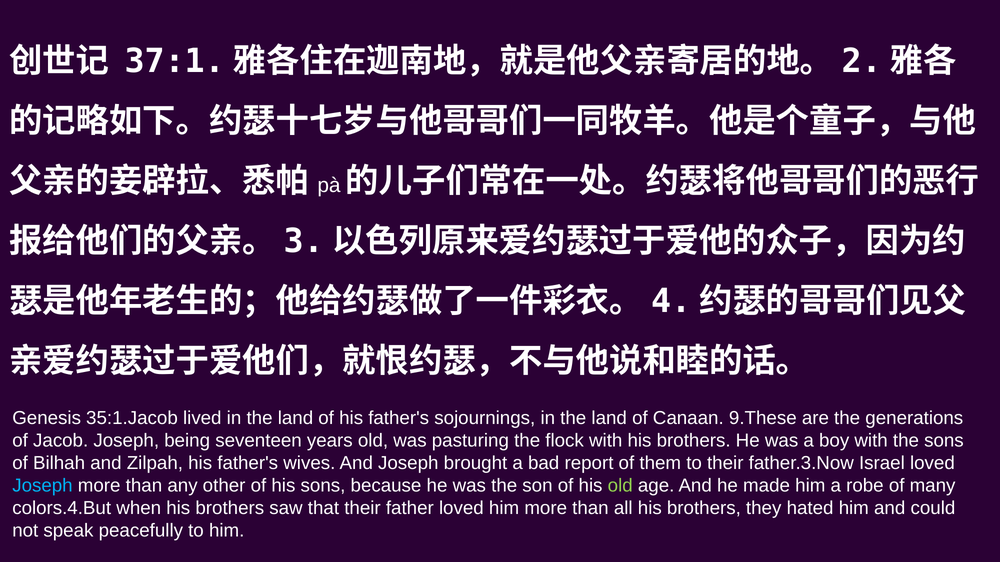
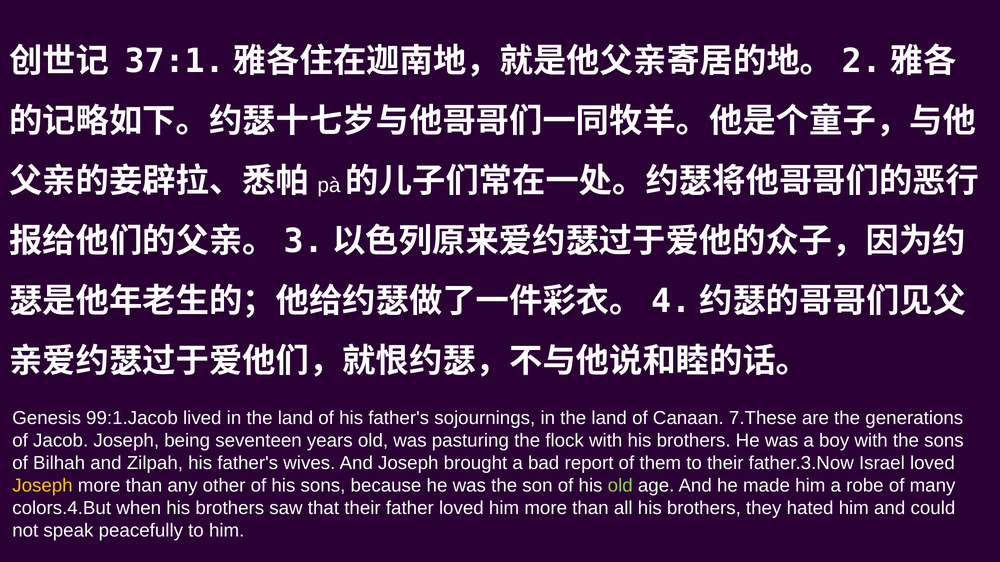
35:1.Jacob: 35:1.Jacob -> 99:1.Jacob
9.These: 9.These -> 7.These
Joseph at (42, 486) colour: light blue -> yellow
